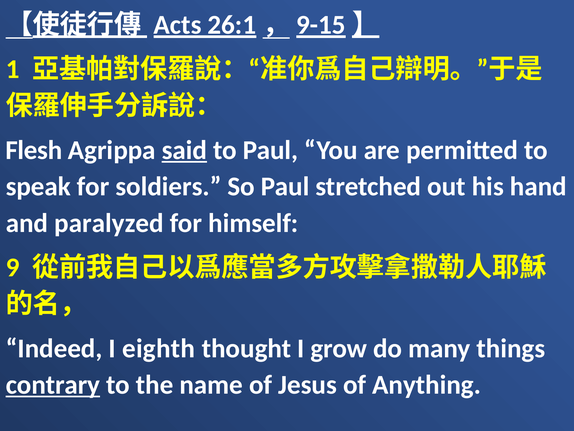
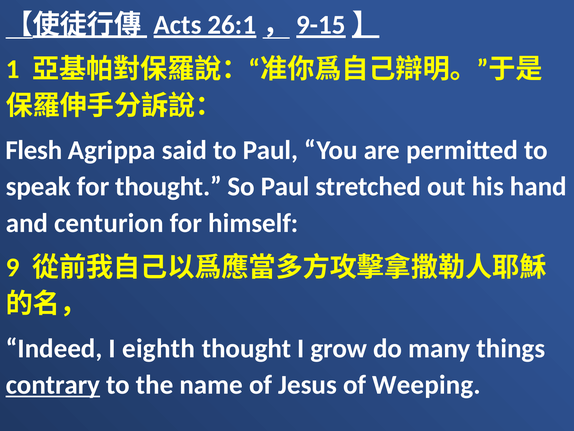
said underline: present -> none
for soldiers: soldiers -> thought
paralyzed: paralyzed -> centurion
Anything: Anything -> Weeping
